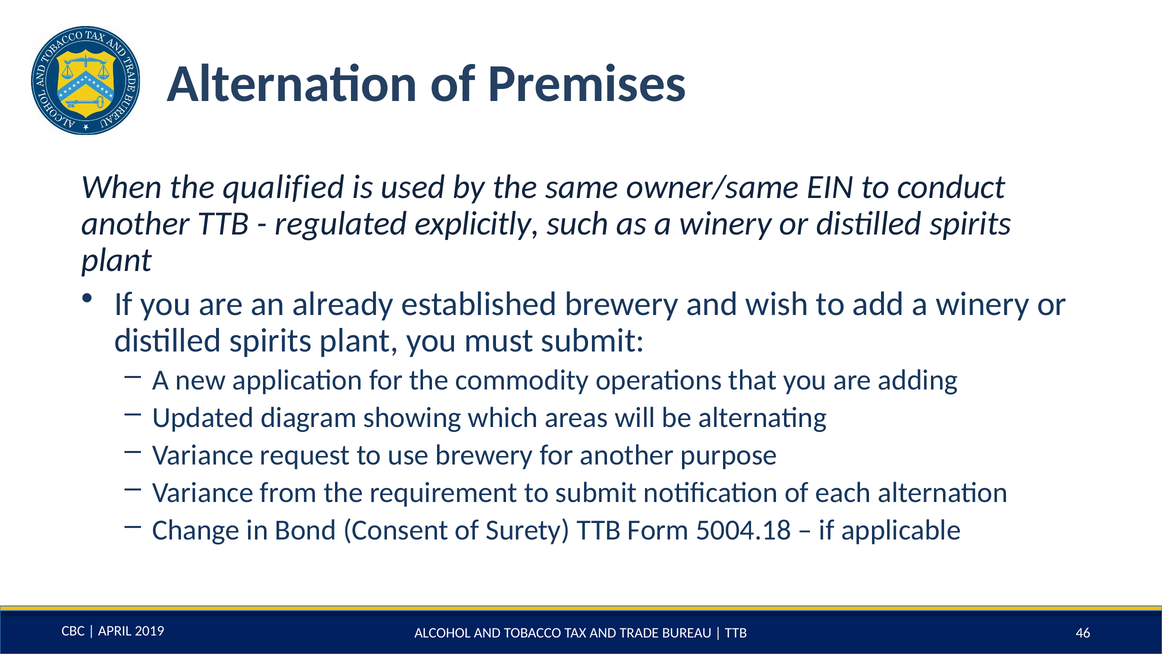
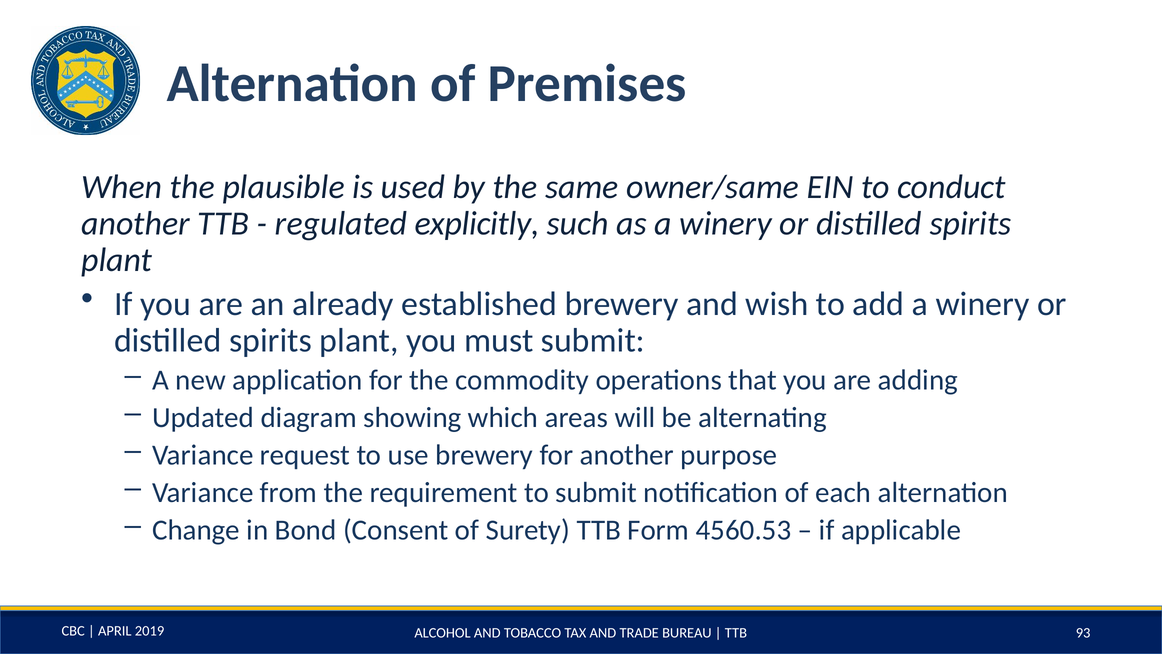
qualified: qualified -> plausible
5004.18: 5004.18 -> 4560.53
46: 46 -> 93
